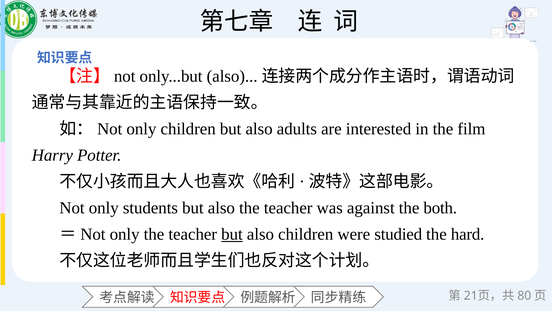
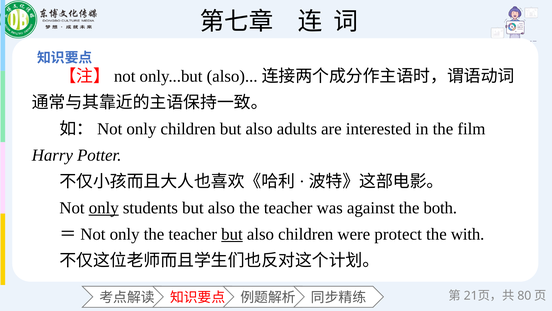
only at (104, 208) underline: none -> present
studied: studied -> protect
hard: hard -> with
